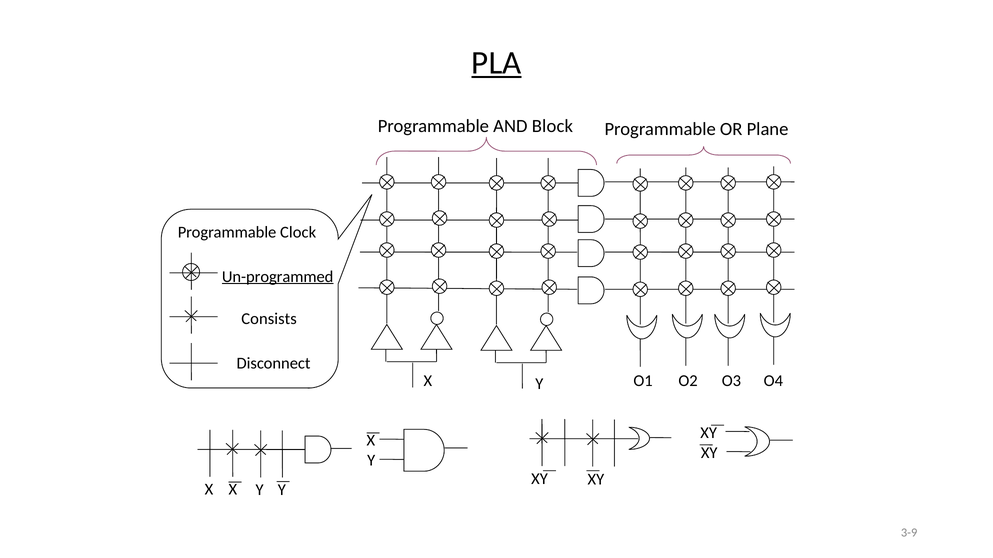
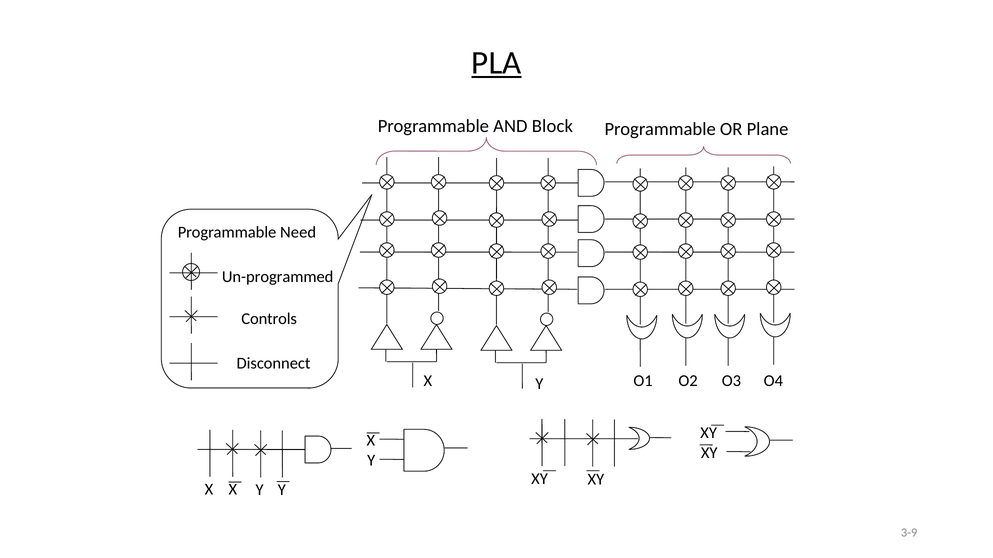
Clock: Clock -> Need
Un-programmed underline: present -> none
Consists: Consists -> Controls
